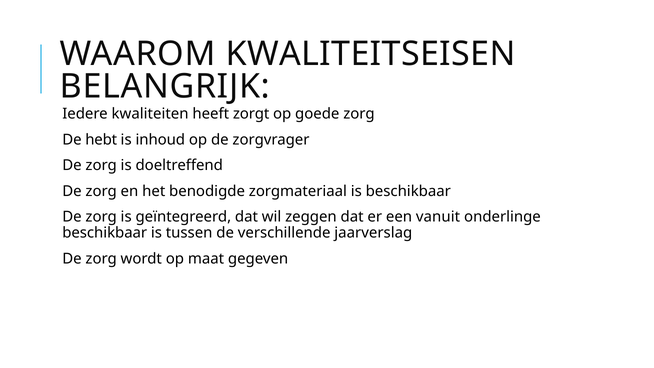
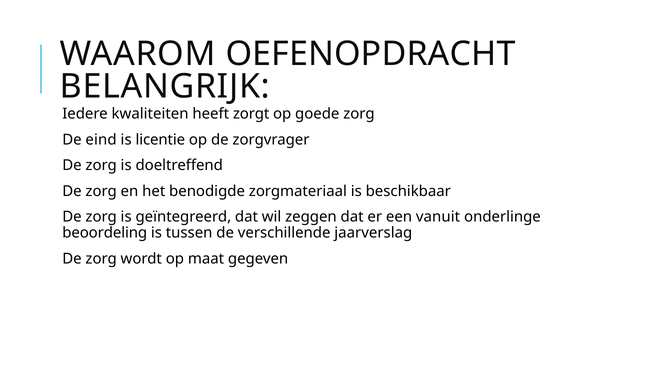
KWALITEITSEISEN: KWALITEITSEISEN -> OEFENOPDRACHT
hebt: hebt -> eind
inhoud: inhoud -> licentie
beschikbaar at (105, 233): beschikbaar -> beoordeling
